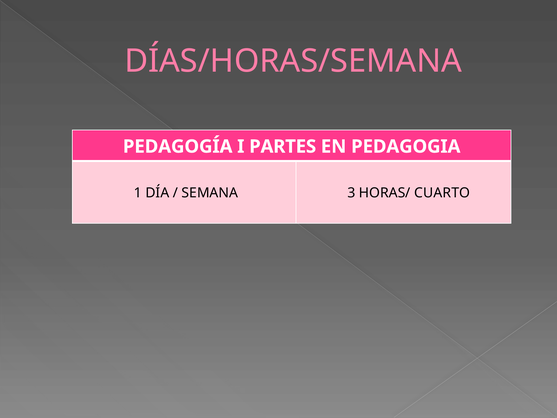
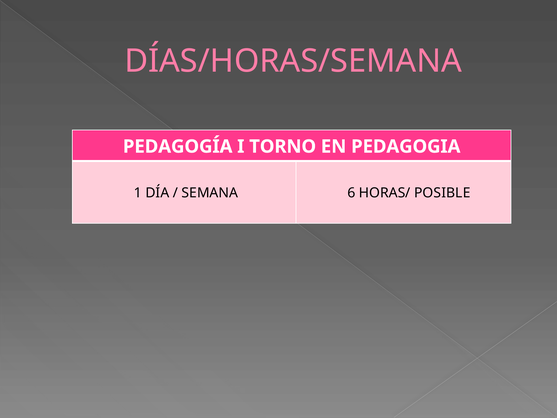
PARTES: PARTES -> TORNO
3: 3 -> 6
CUARTO: CUARTO -> POSIBLE
